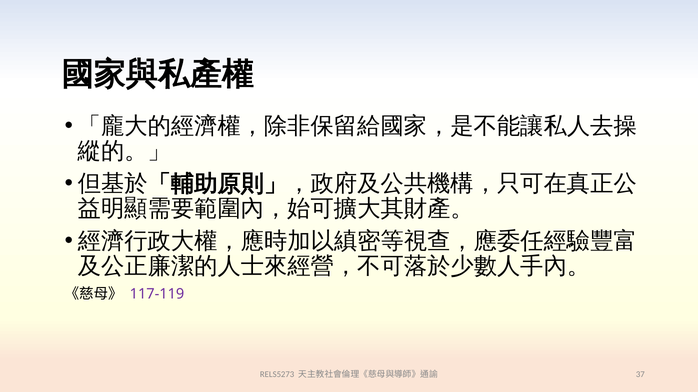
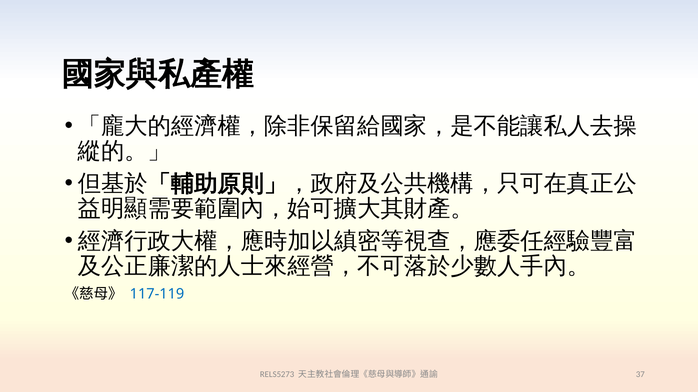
117-119 colour: purple -> blue
